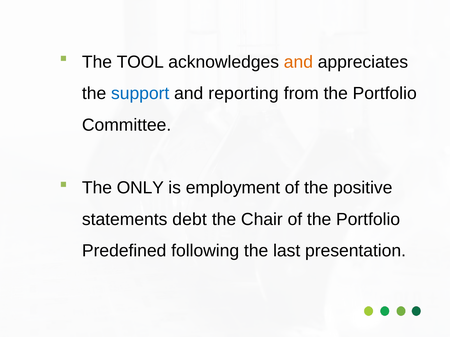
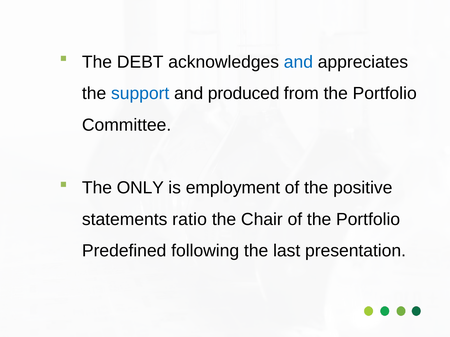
TOOL: TOOL -> DEBT
and at (298, 62) colour: orange -> blue
reporting: reporting -> produced
debt: debt -> ratio
